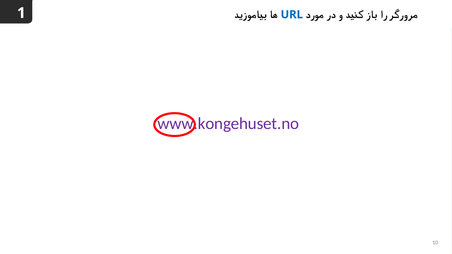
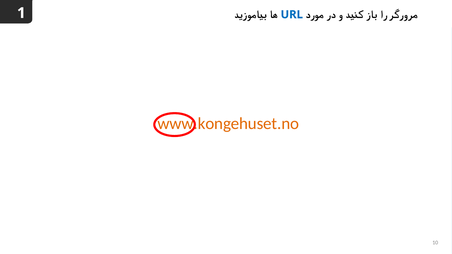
www.kongehuset.no colour: purple -> orange
